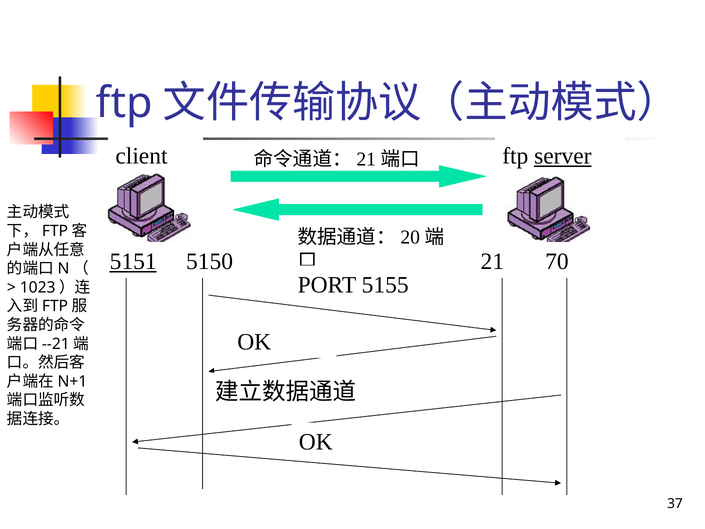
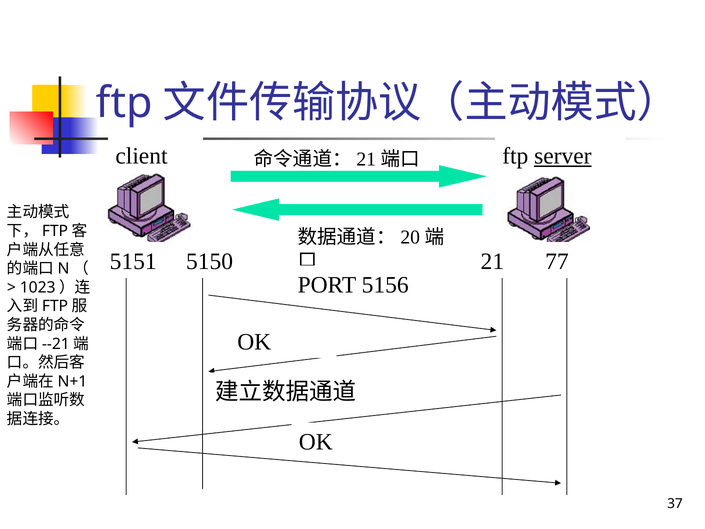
5151 underline: present -> none
70: 70 -> 77
5155: 5155 -> 5156
